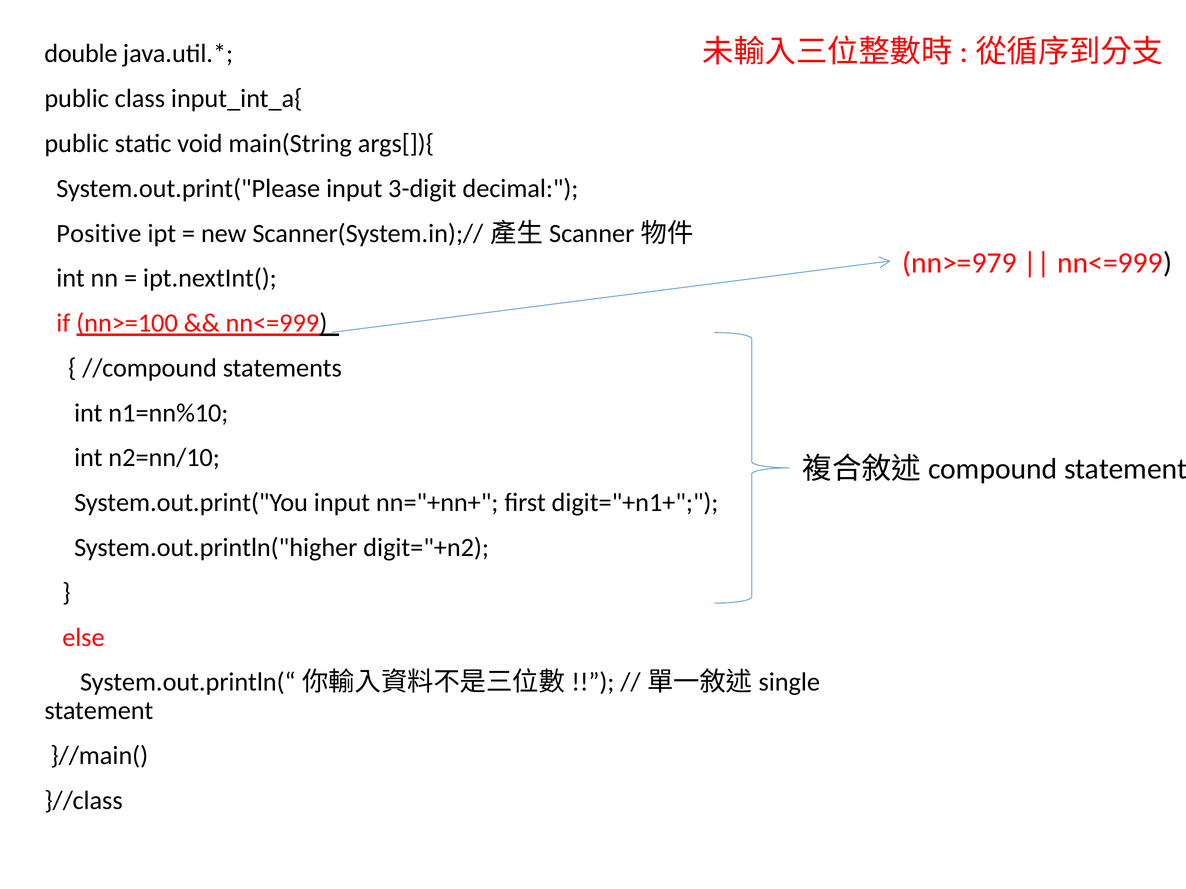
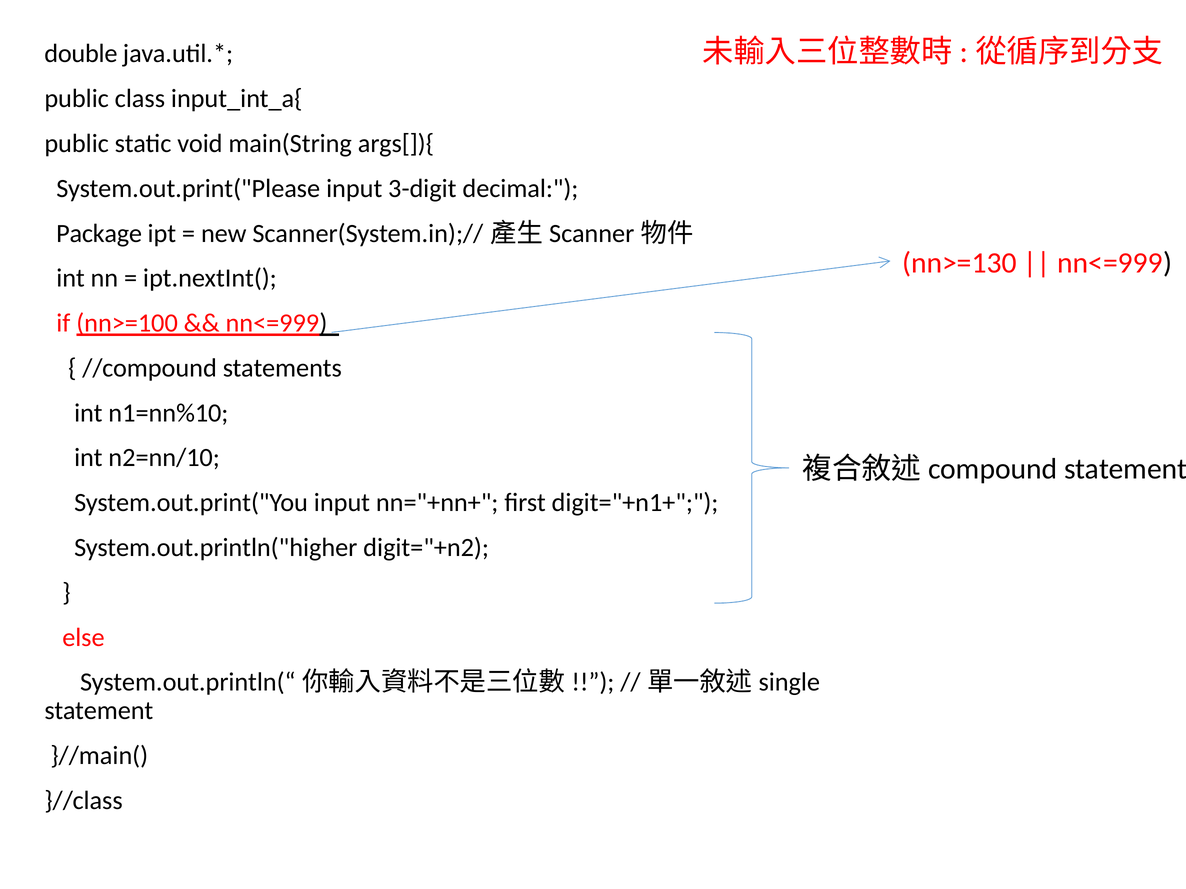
Positive: Positive -> Package
nn>=979: nn>=979 -> nn>=130
